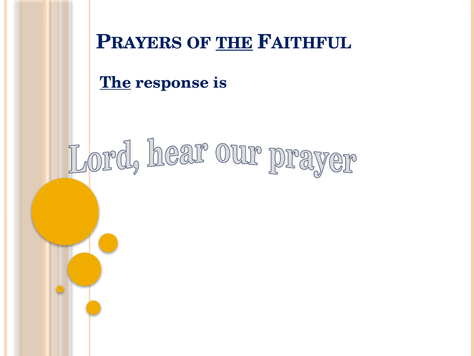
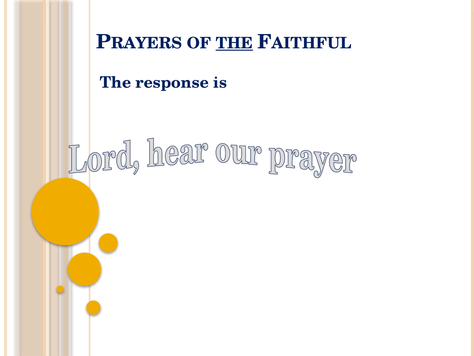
The at (115, 82) underline: present -> none
